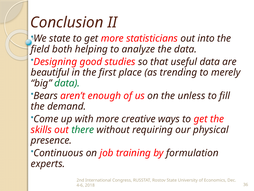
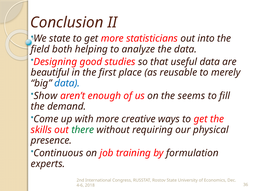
trending: trending -> reusable
data at (67, 83) colour: green -> blue
Bears: Bears -> Show
unless: unless -> seems
